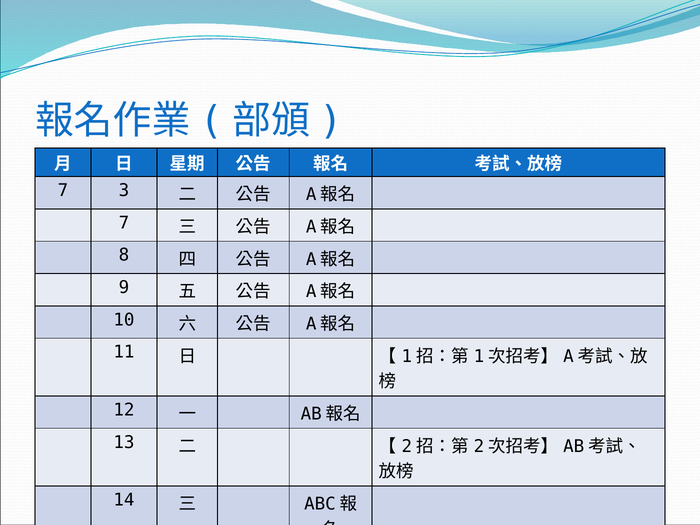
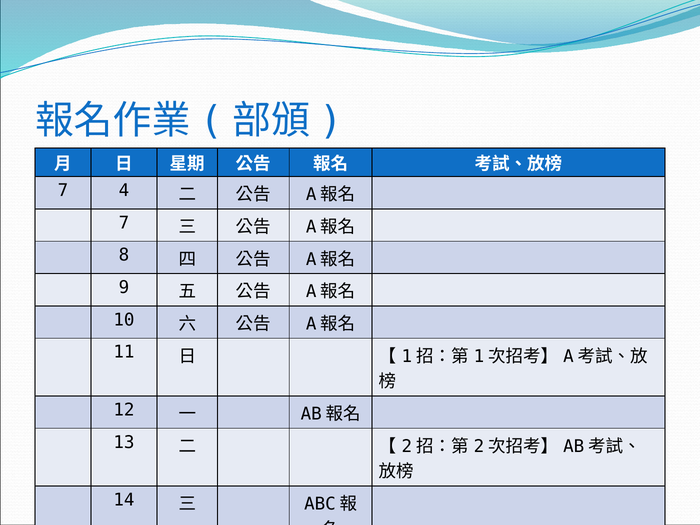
3: 3 -> 4
